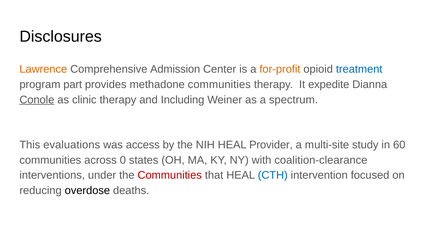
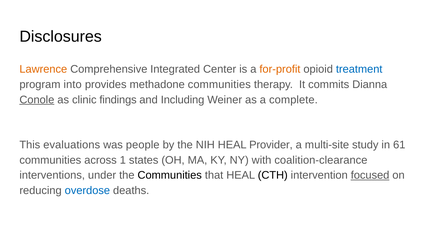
Admission: Admission -> Integrated
part: part -> into
expedite: expedite -> commits
clinic therapy: therapy -> findings
spectrum: spectrum -> complete
access: access -> people
60: 60 -> 61
0: 0 -> 1
Communities at (170, 175) colour: red -> black
CTH colour: blue -> black
focused underline: none -> present
overdose colour: black -> blue
